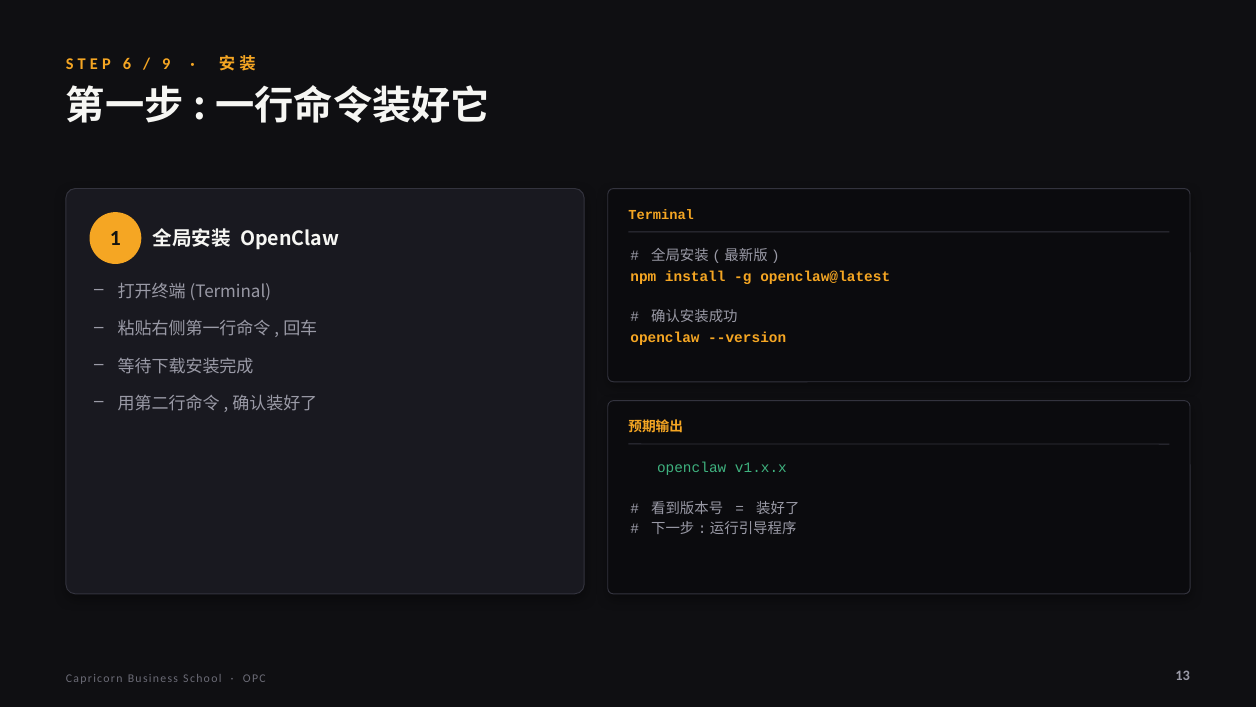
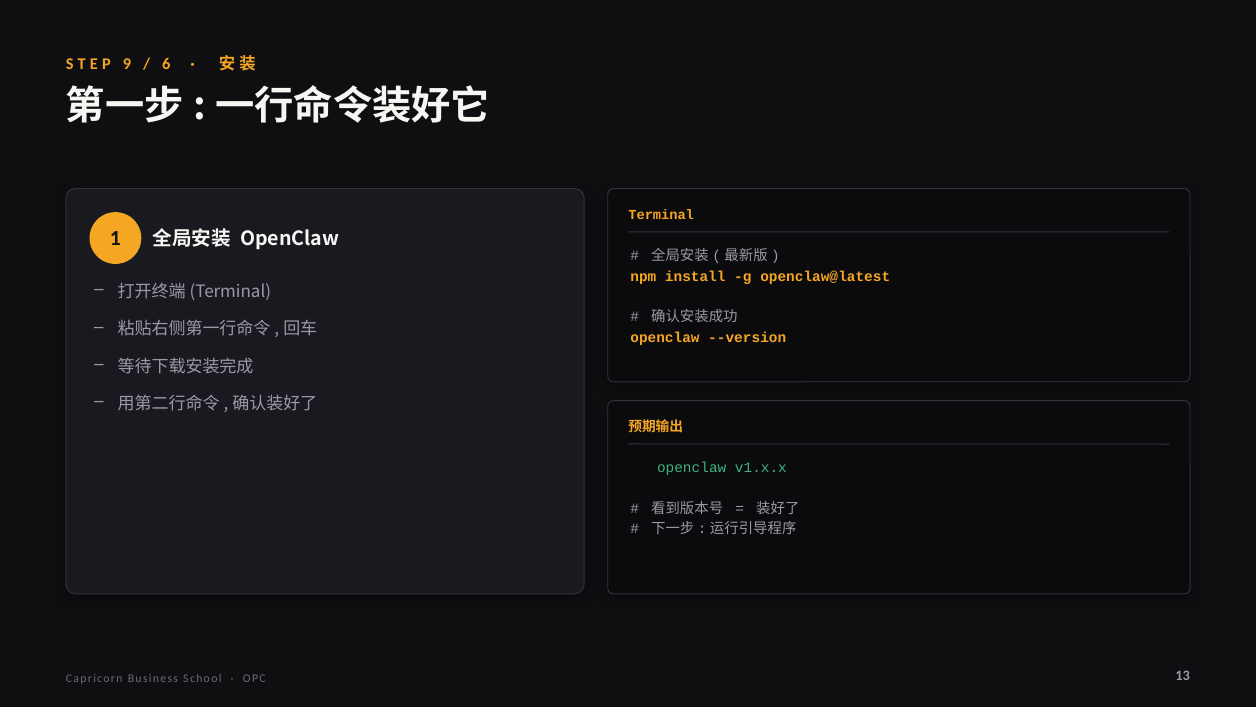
6: 6 -> 9
9: 9 -> 6
